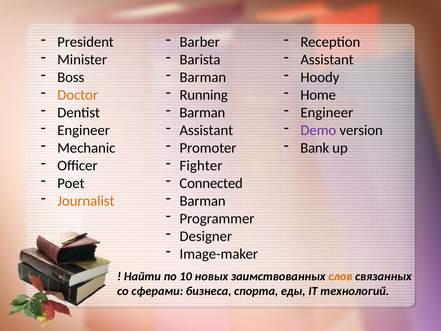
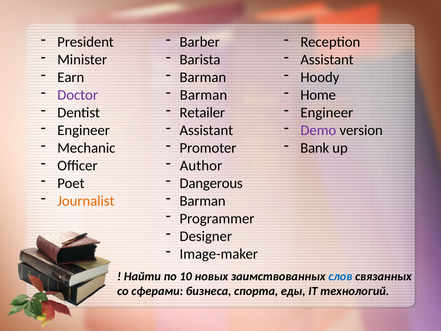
Boss: Boss -> Earn
Doctor colour: orange -> purple
Running at (204, 95): Running -> Barman
Barman at (202, 112): Barman -> Retailer
Fighter: Fighter -> Author
Connected: Connected -> Dangerous
слов colour: orange -> blue
